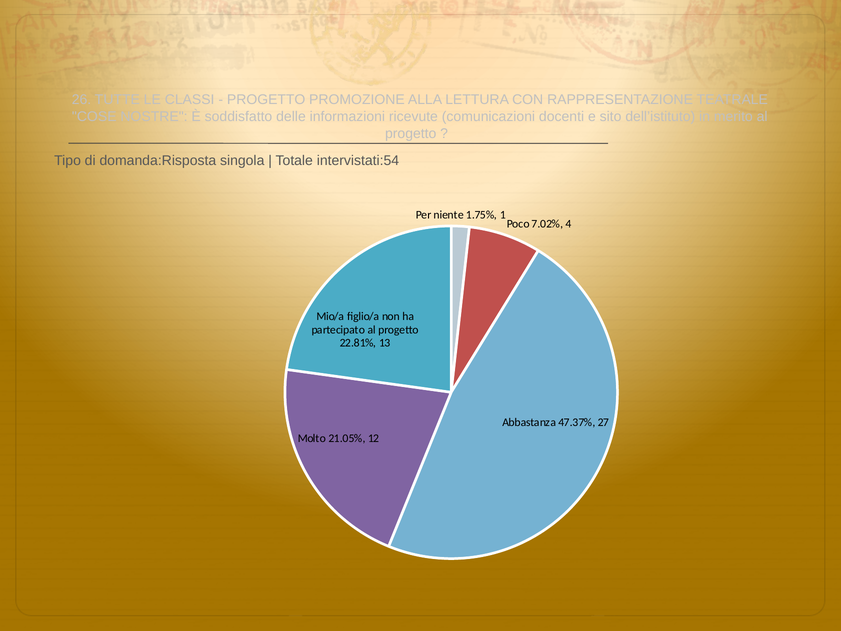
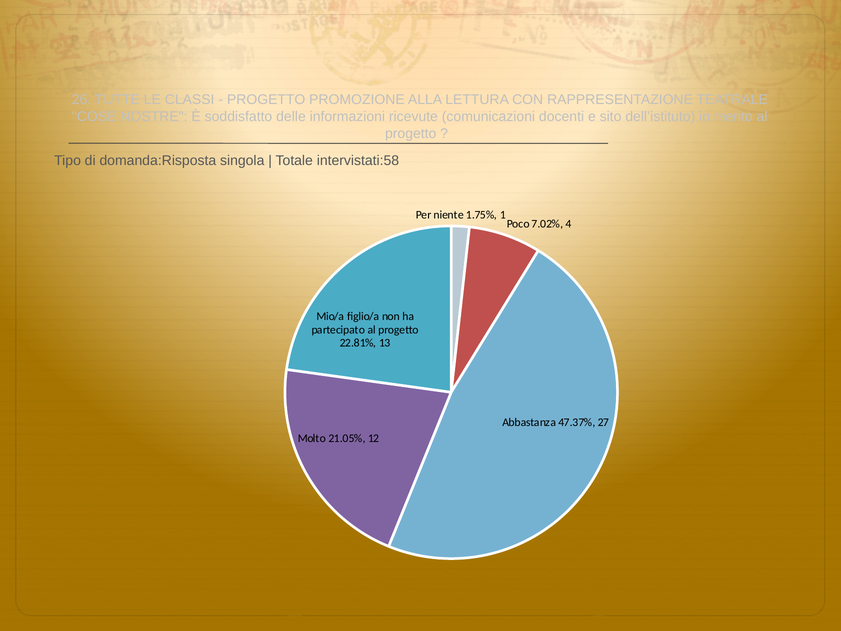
intervistati:54: intervistati:54 -> intervistati:58
